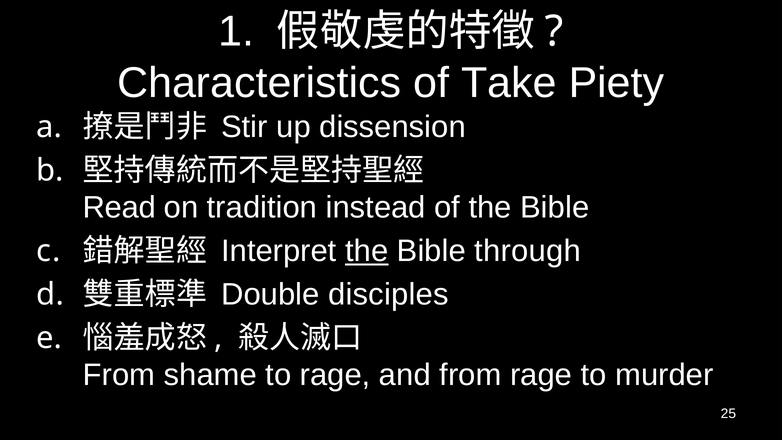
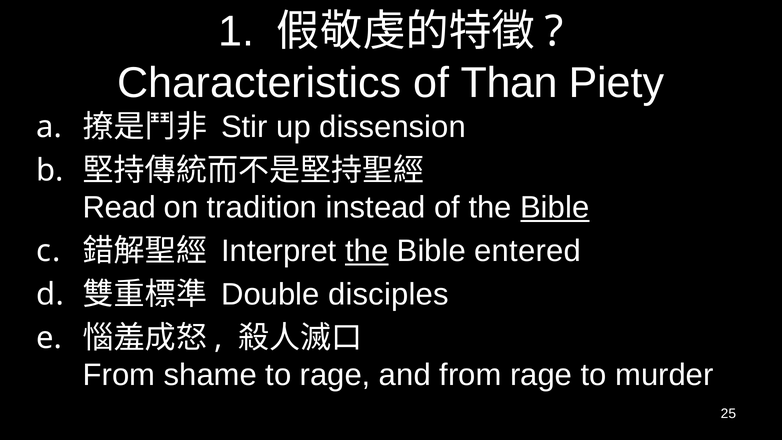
Take: Take -> Than
Bible at (555, 208) underline: none -> present
through: through -> entered
